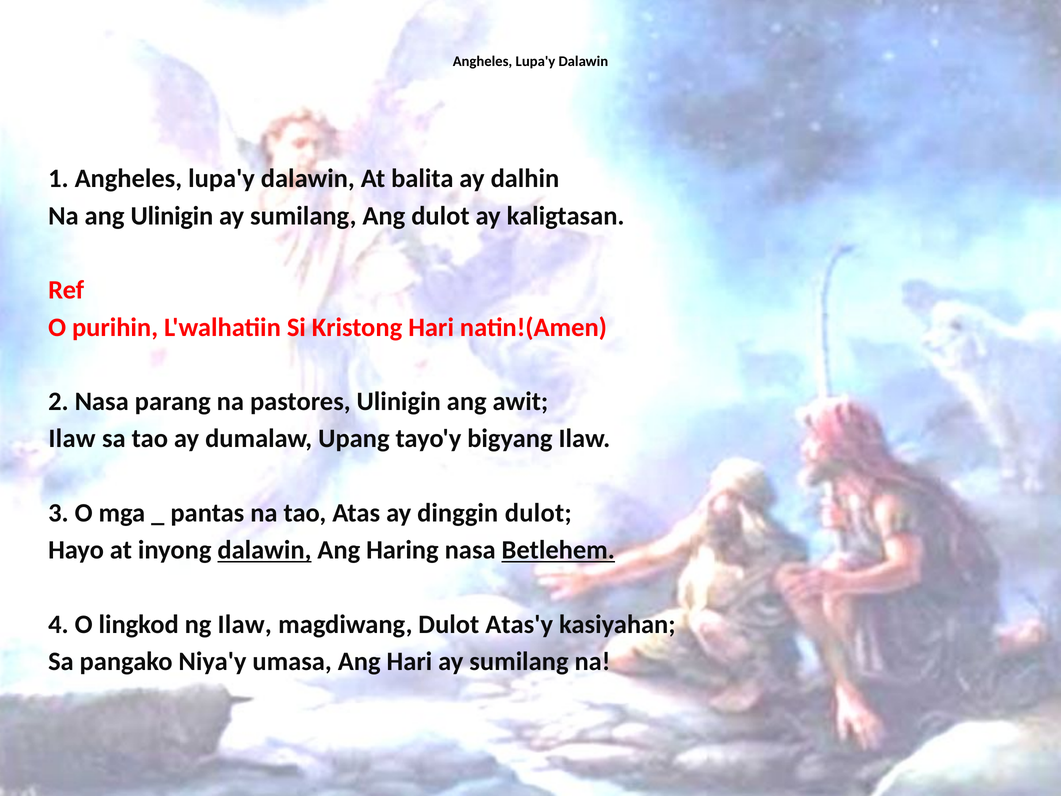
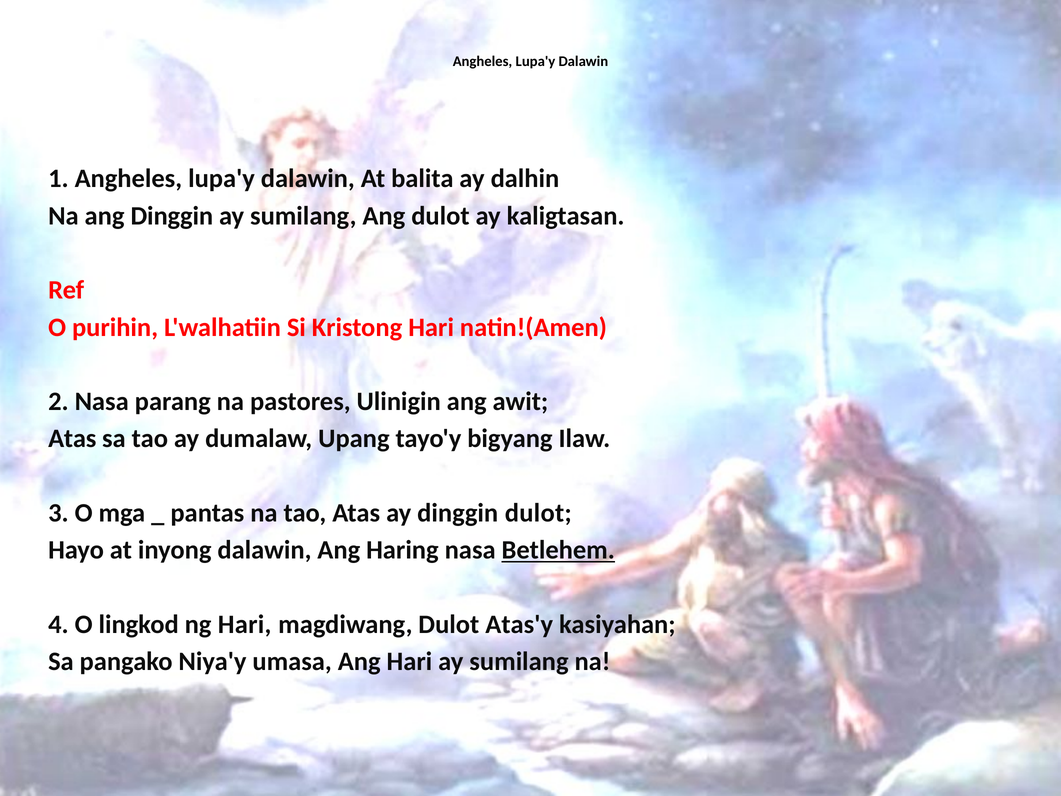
ang Ulinigin: Ulinigin -> Dinggin
Ilaw at (72, 439): Ilaw -> Atas
dalawin at (264, 550) underline: present -> none
ng Ilaw: Ilaw -> Hari
